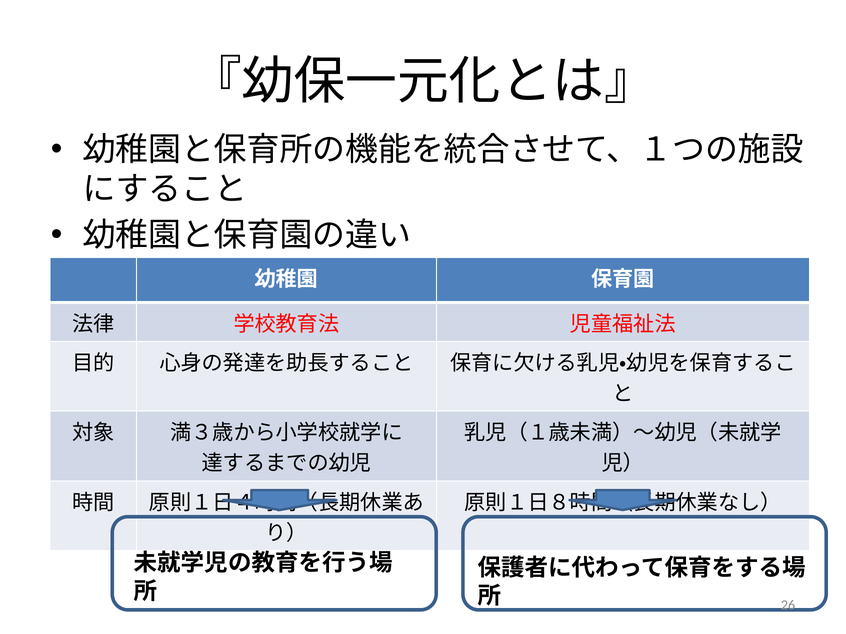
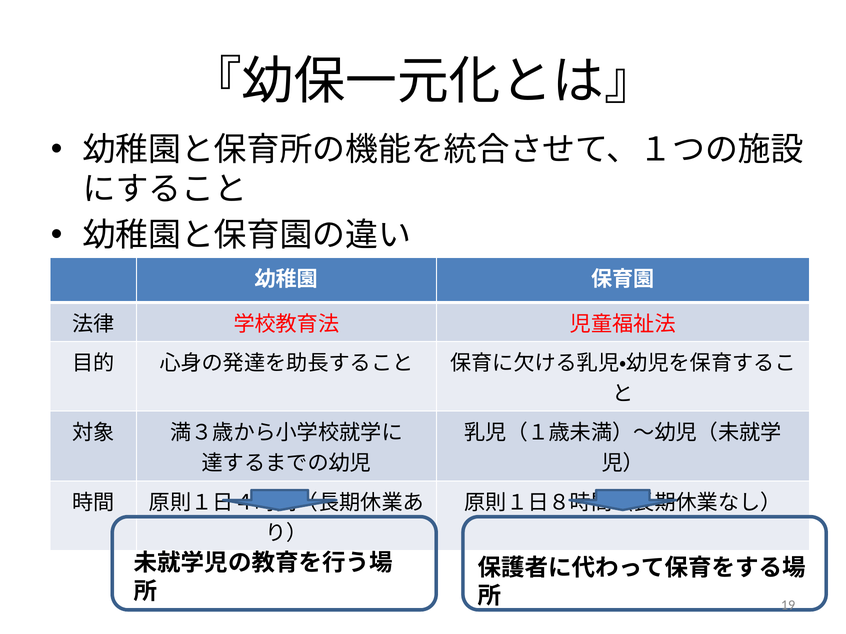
26: 26 -> 19
